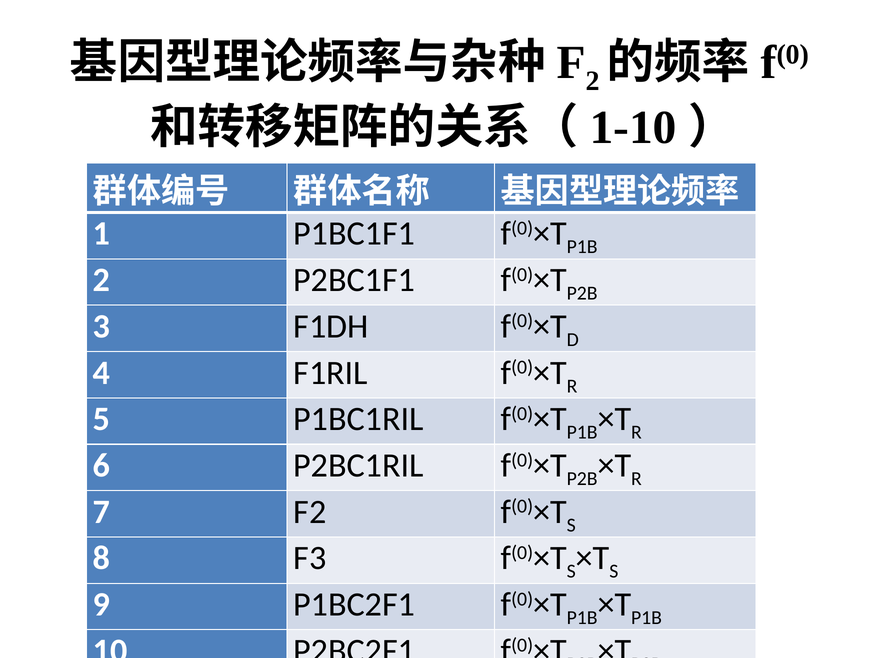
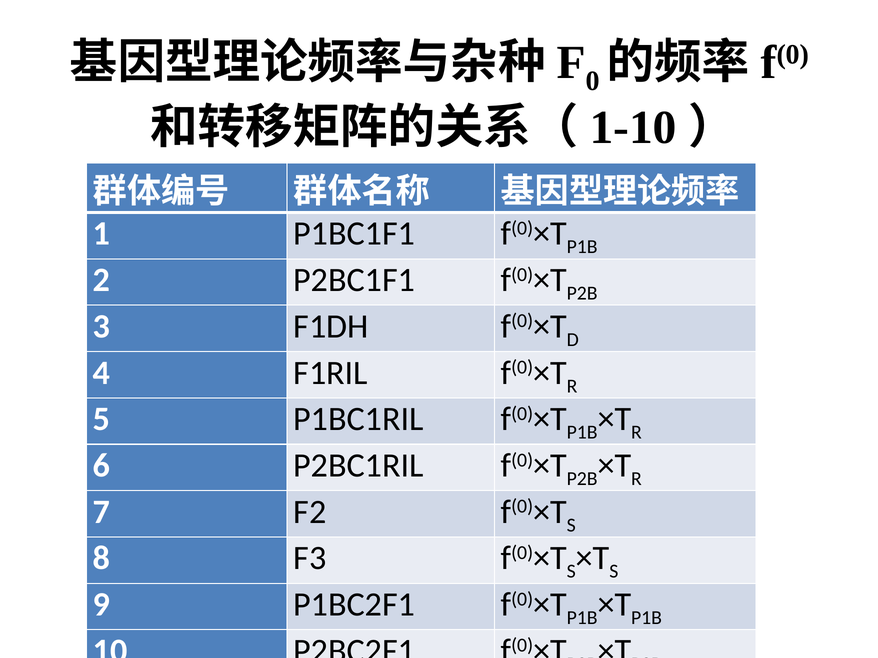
2 at (593, 81): 2 -> 0
